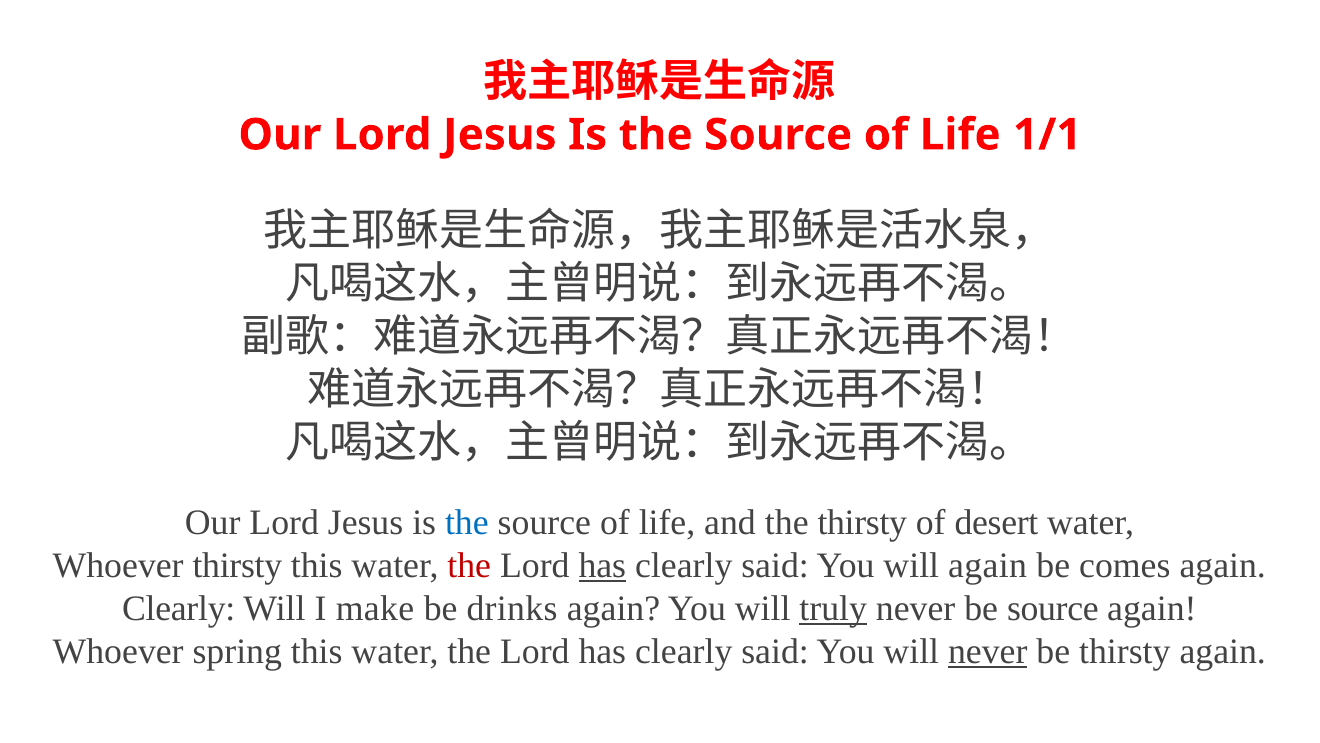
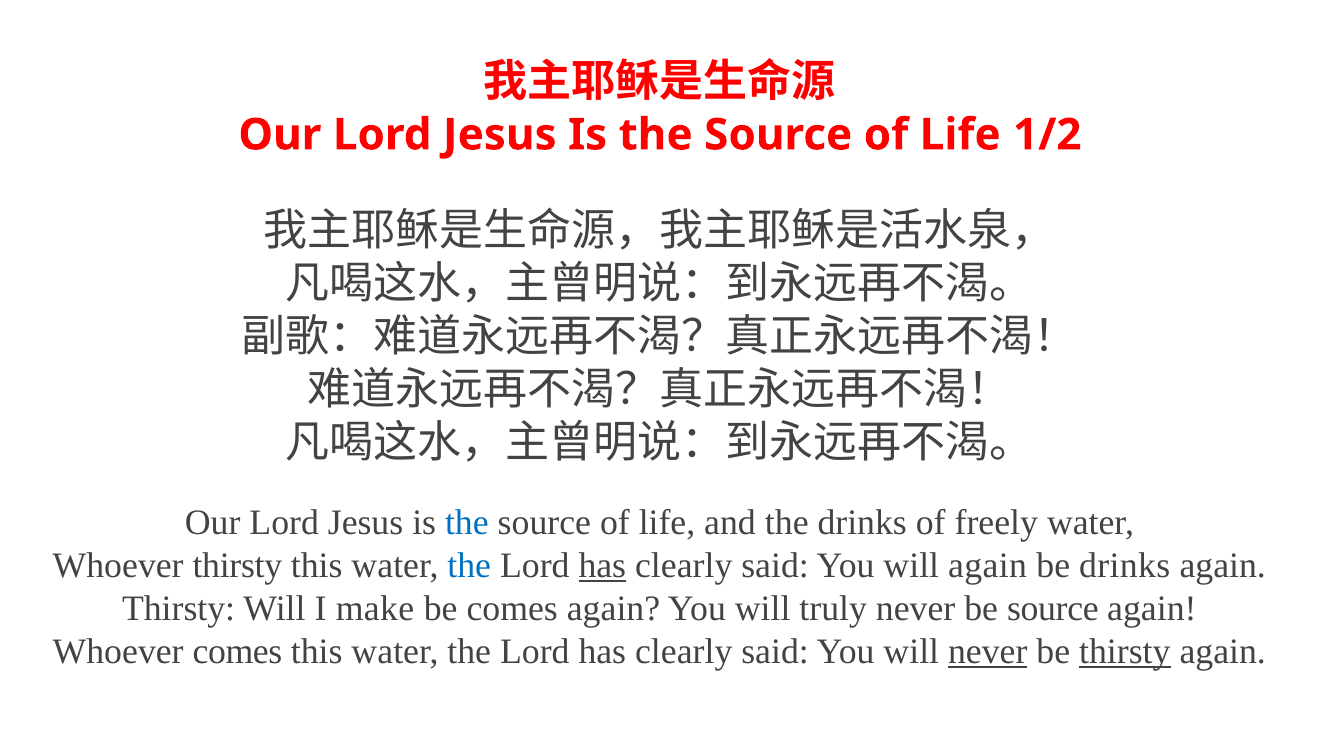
1/1: 1/1 -> 1/2
the thirsty: thirsty -> drinks
desert: desert -> freely
the at (469, 566) colour: red -> blue
be comes: comes -> drinks
Clearly at (179, 608): Clearly -> Thirsty
be drinks: drinks -> comes
truly underline: present -> none
Whoever spring: spring -> comes
thirsty at (1125, 651) underline: none -> present
